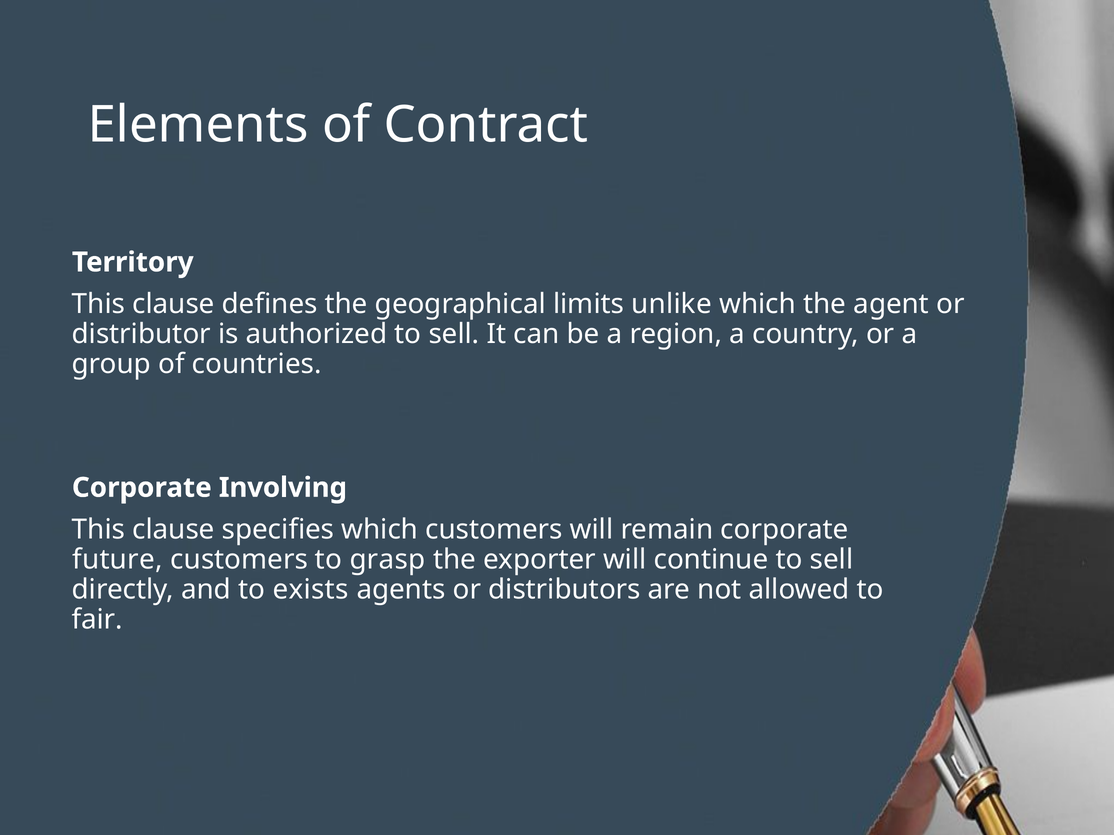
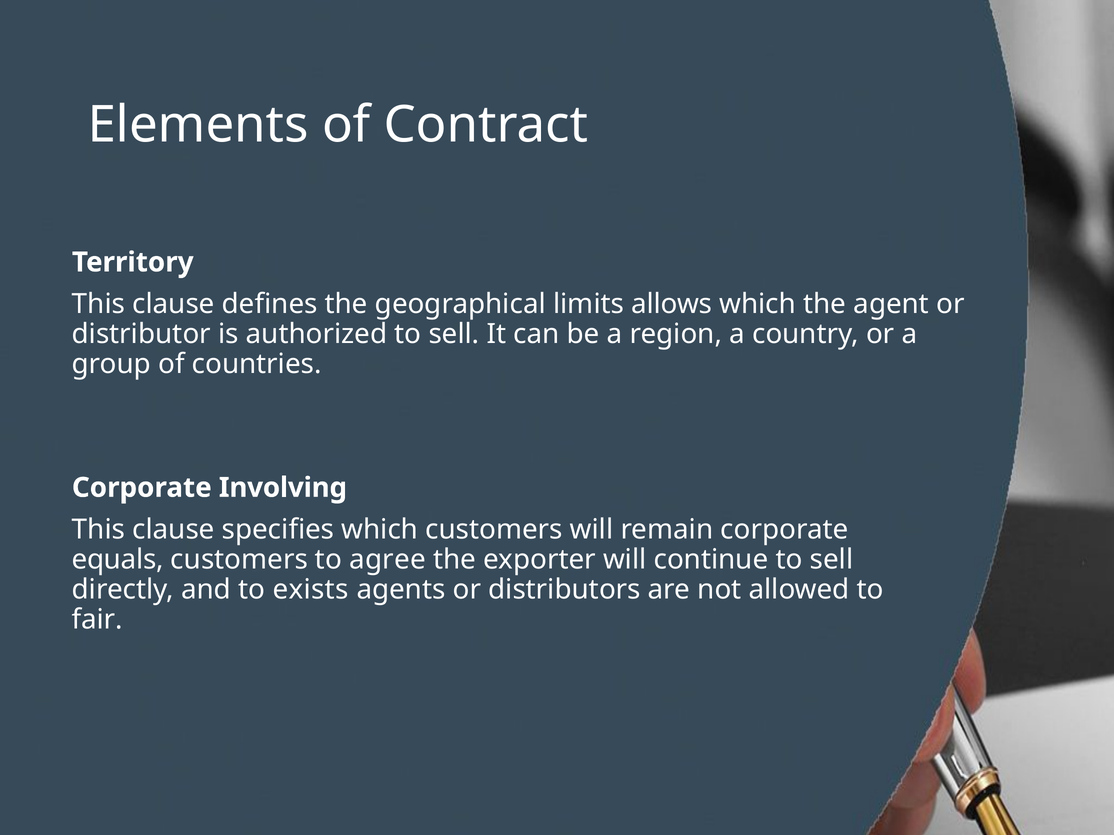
unlike: unlike -> allows
future: future -> equals
grasp: grasp -> agree
